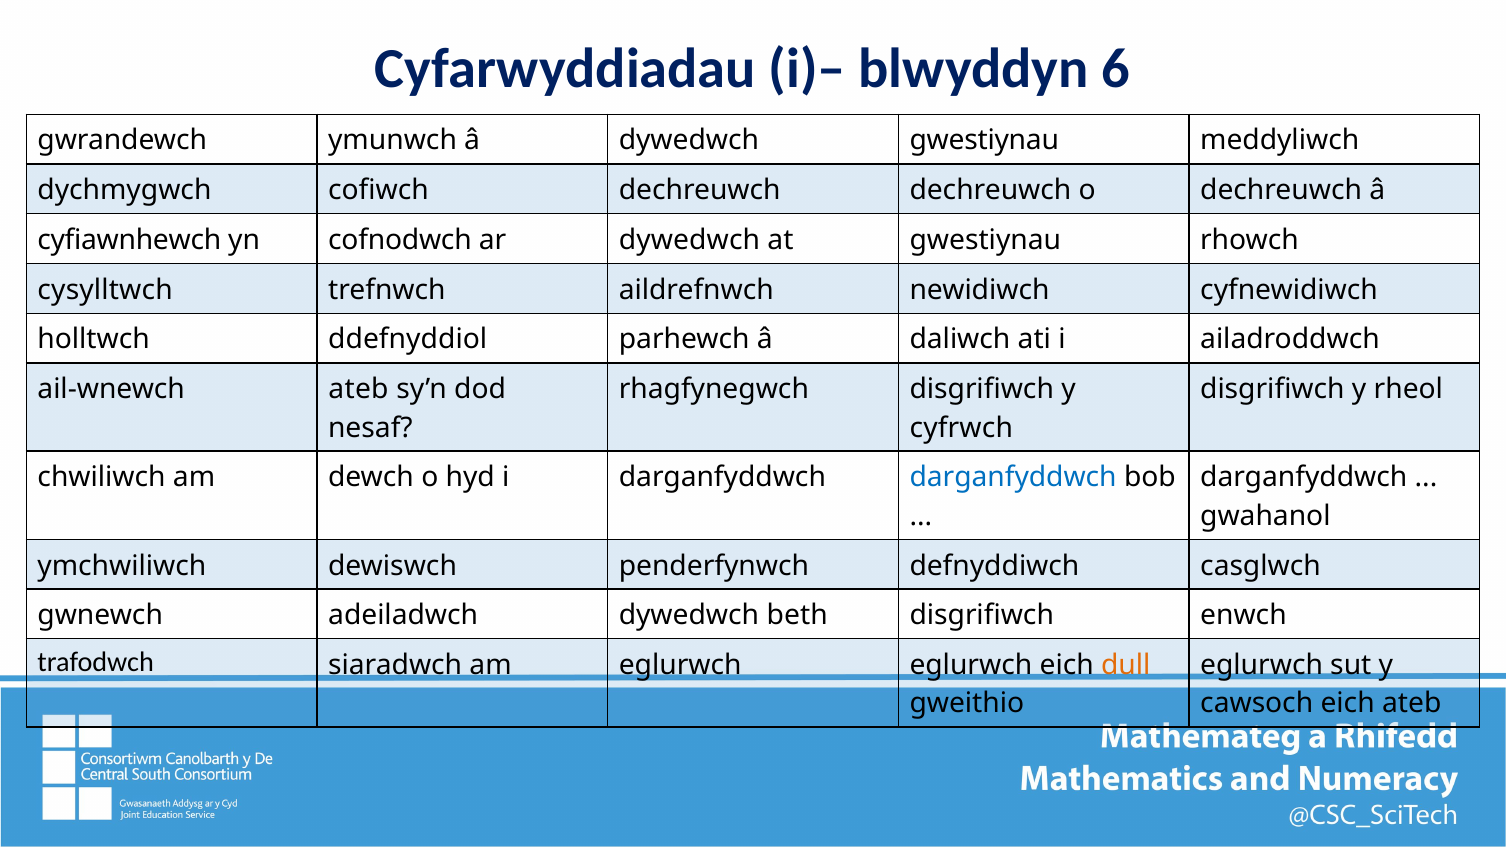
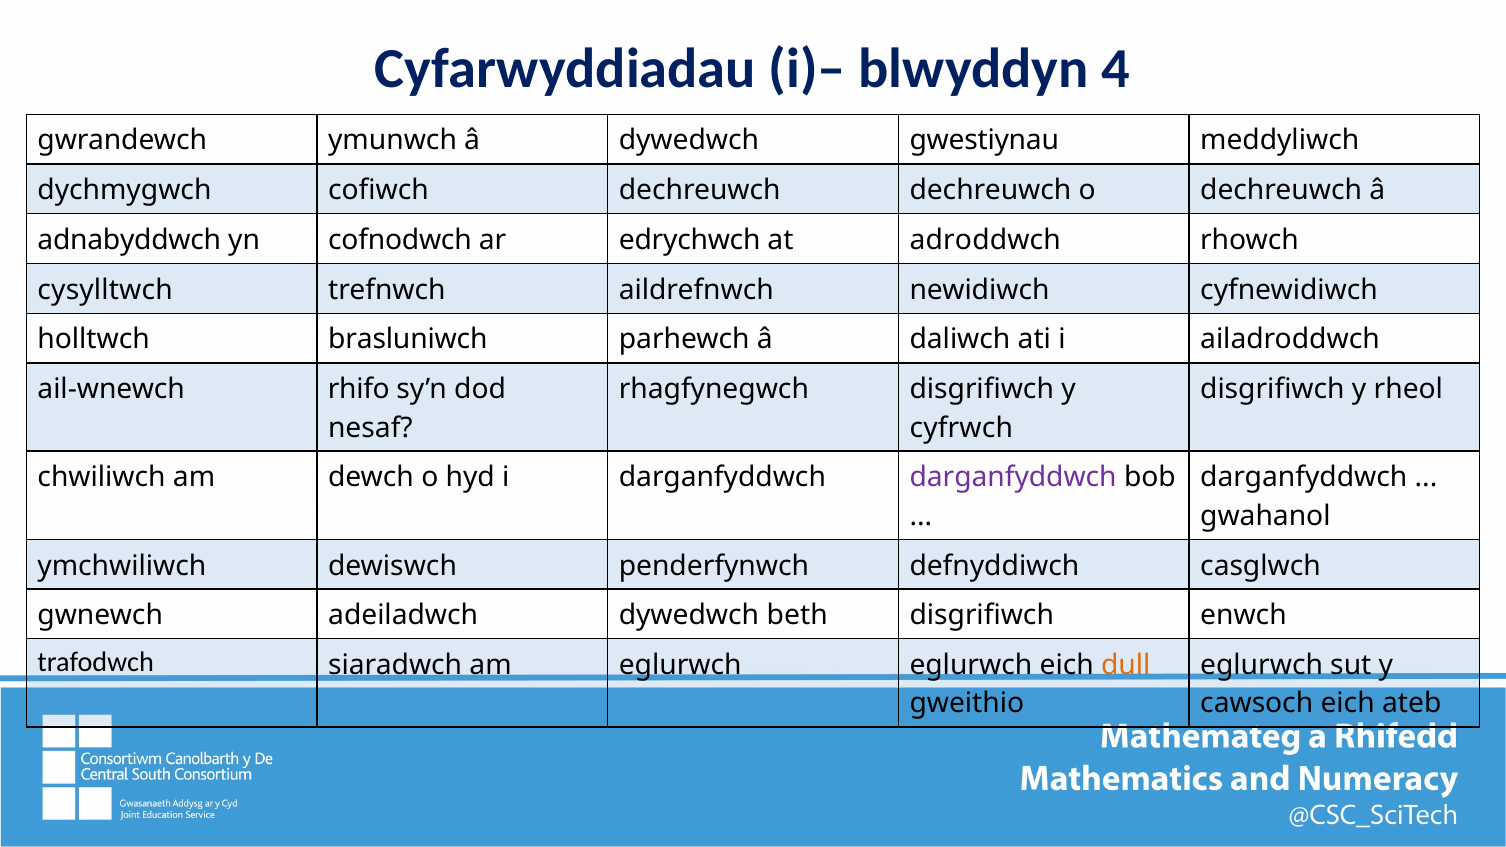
6: 6 -> 4
cyfiawnhewch: cyfiawnhewch -> adnabyddwch
ar dywedwch: dywedwch -> edrychwch
at gwestiynau: gwestiynau -> adroddwch
ddefnyddiol: ddefnyddiol -> brasluniwch
ail-wnewch ateb: ateb -> rhifo
darganfyddwch at (1013, 478) colour: blue -> purple
